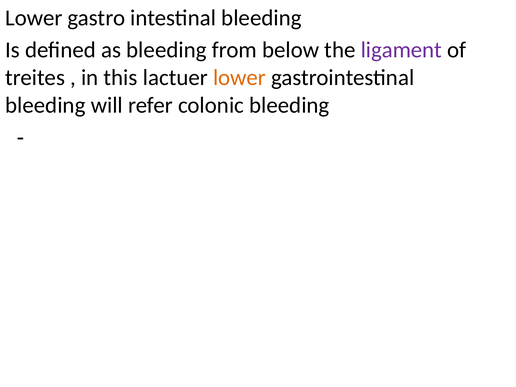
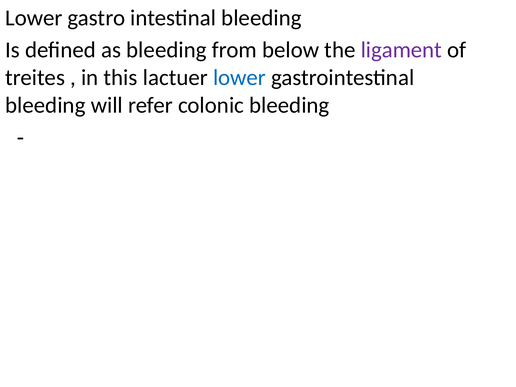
lower at (239, 78) colour: orange -> blue
